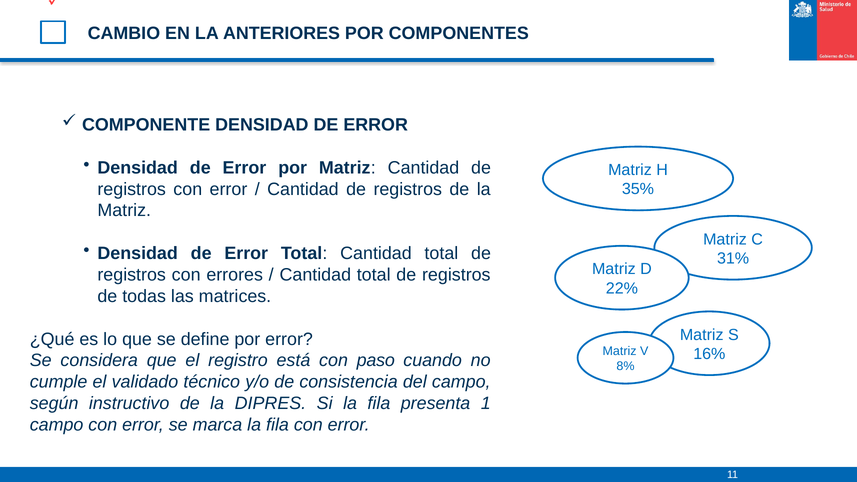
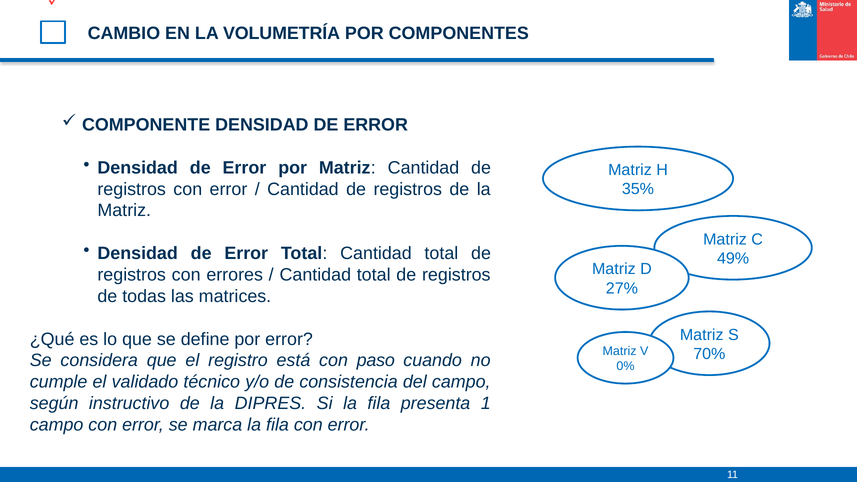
ANTERIORES: ANTERIORES -> VOLUMETRÍA
31%: 31% -> 49%
22%: 22% -> 27%
16%: 16% -> 70%
8%: 8% -> 0%
